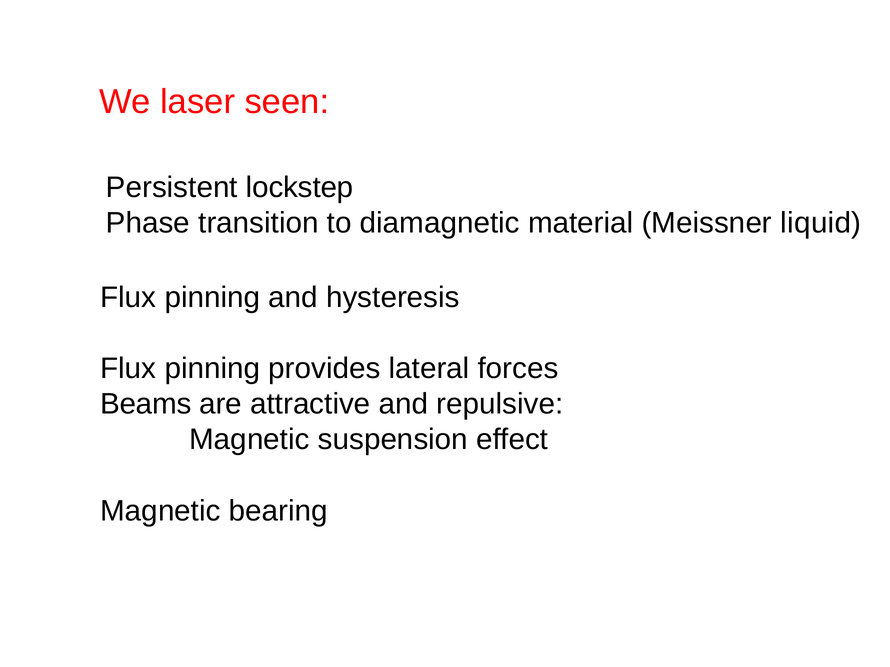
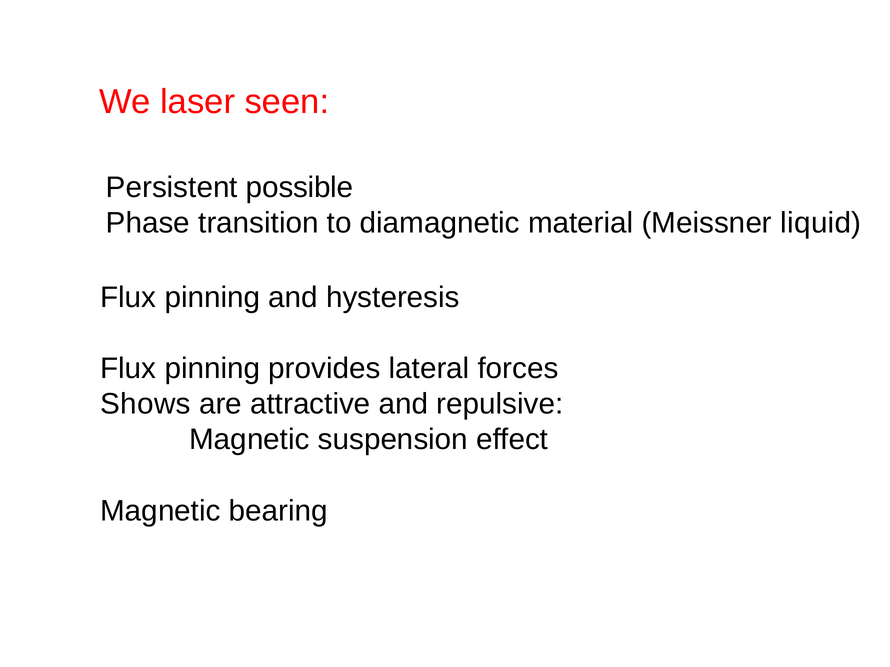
lockstep: lockstep -> possible
Beams: Beams -> Shows
